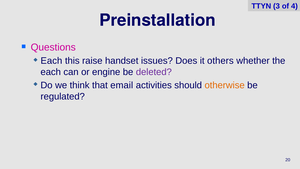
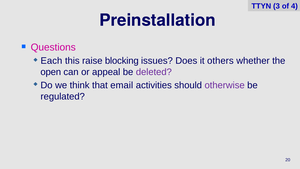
handset: handset -> blocking
each at (51, 72): each -> open
engine: engine -> appeal
otherwise colour: orange -> purple
